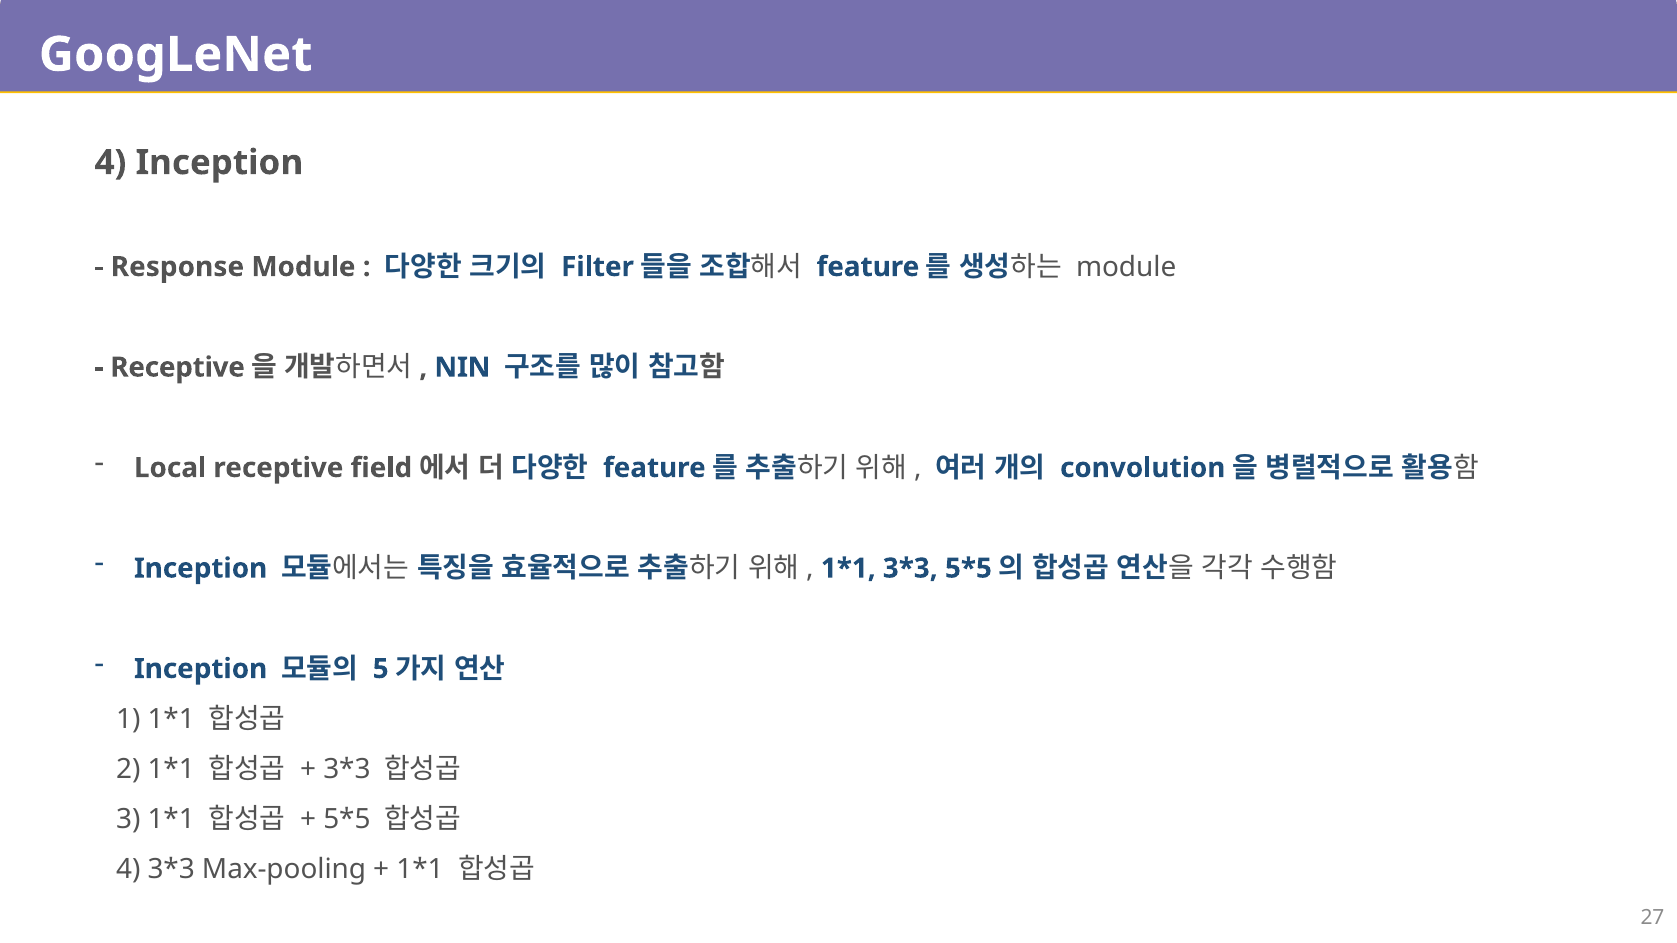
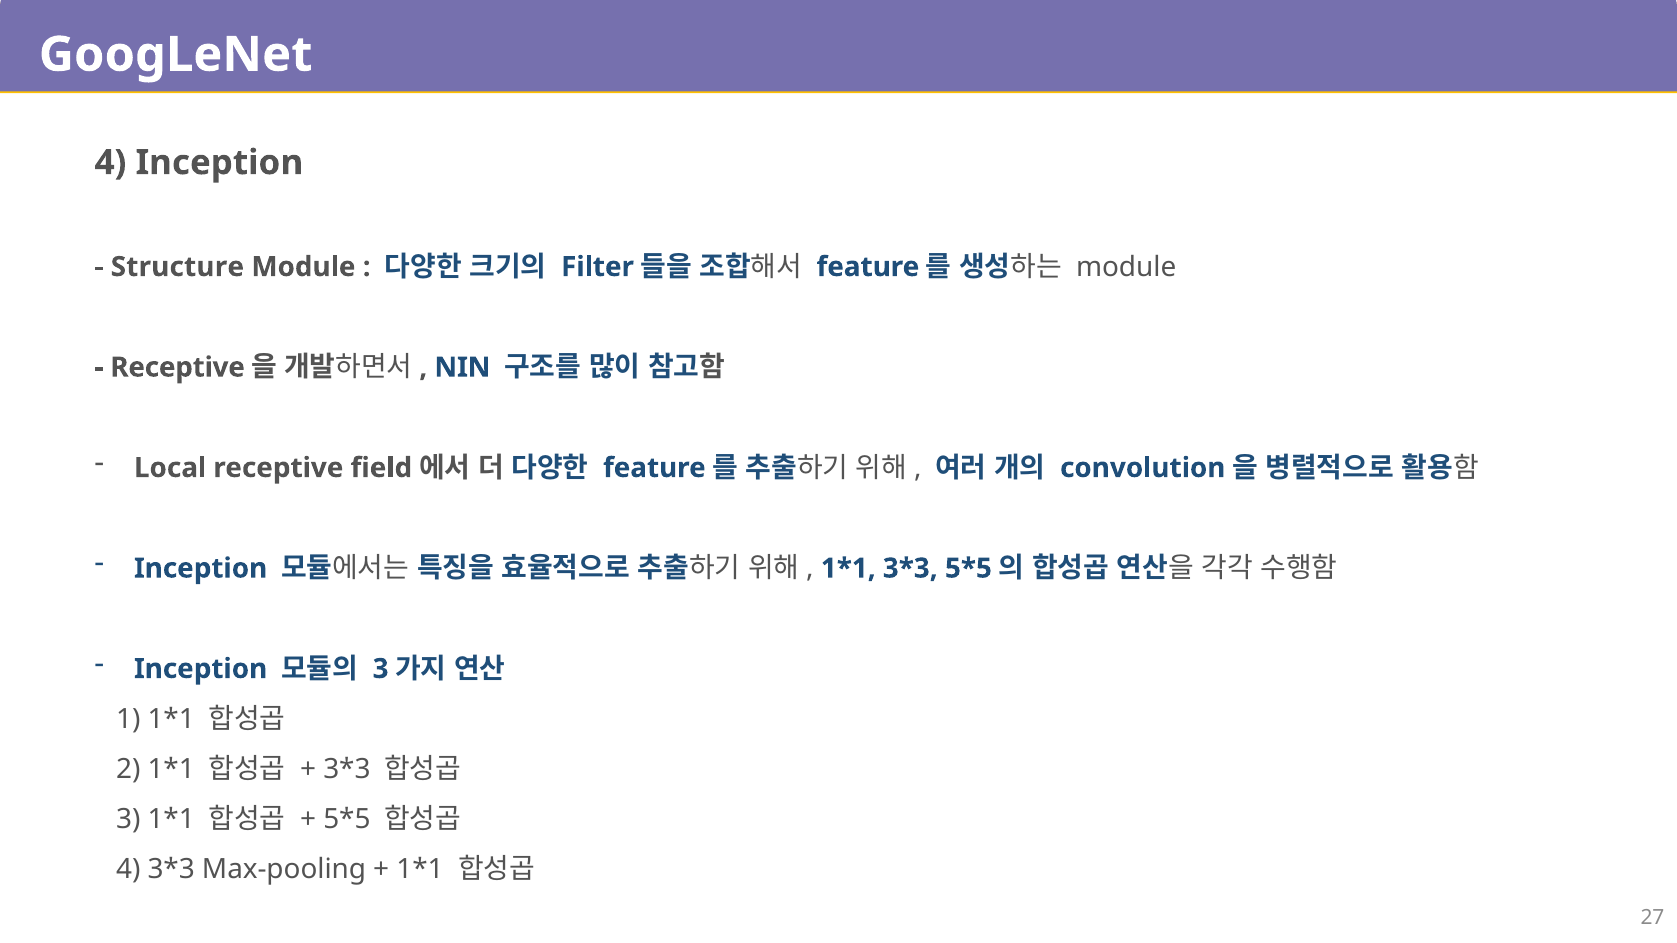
Response: Response -> Structure
5 at (381, 669): 5 -> 3
